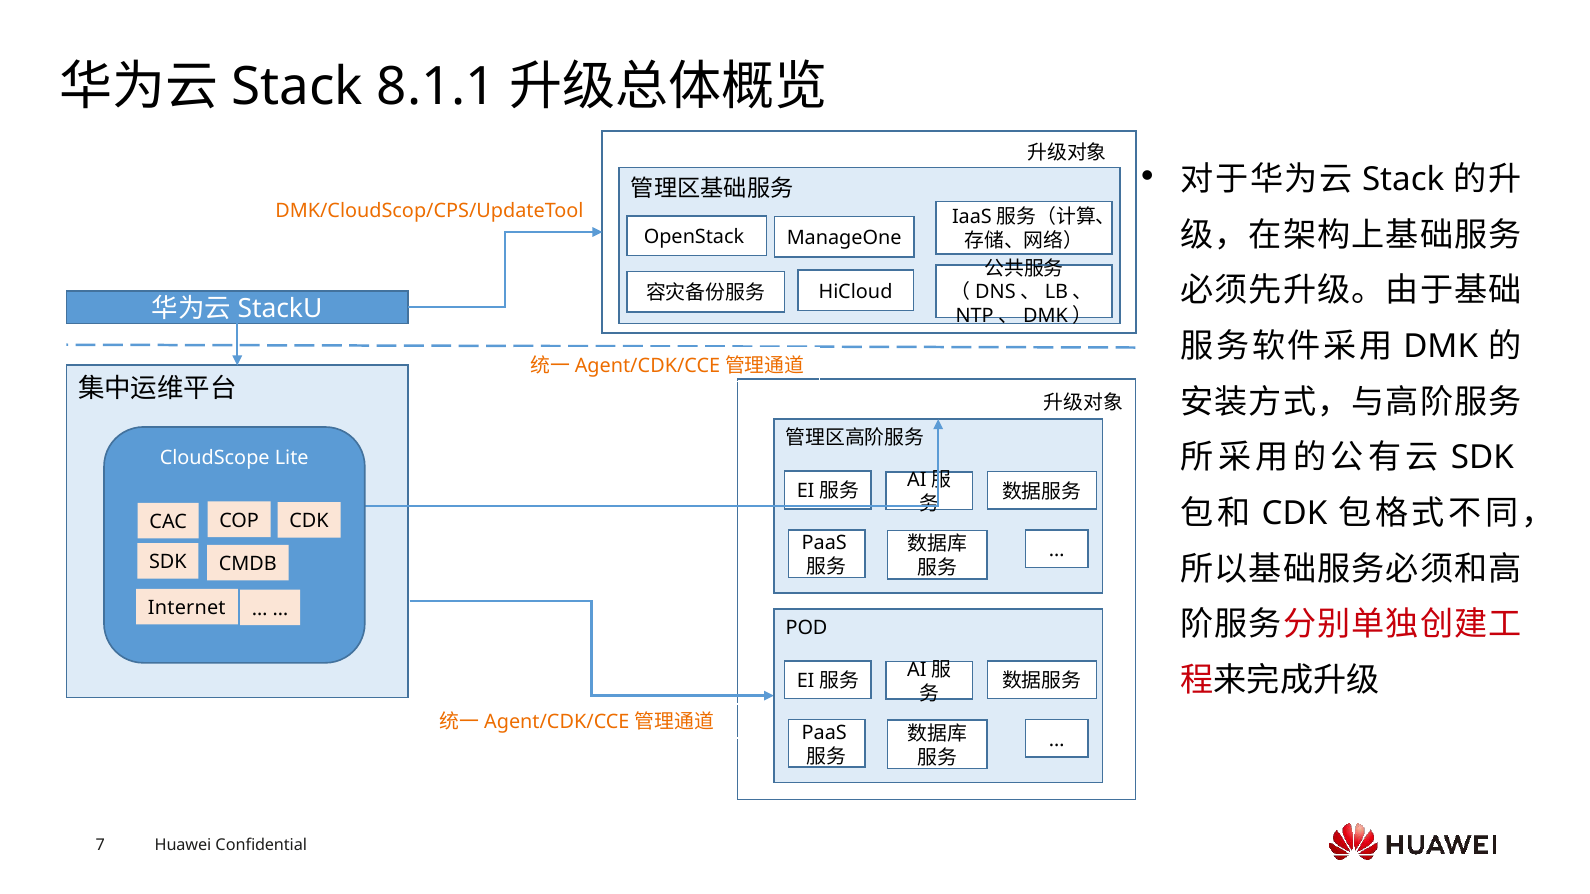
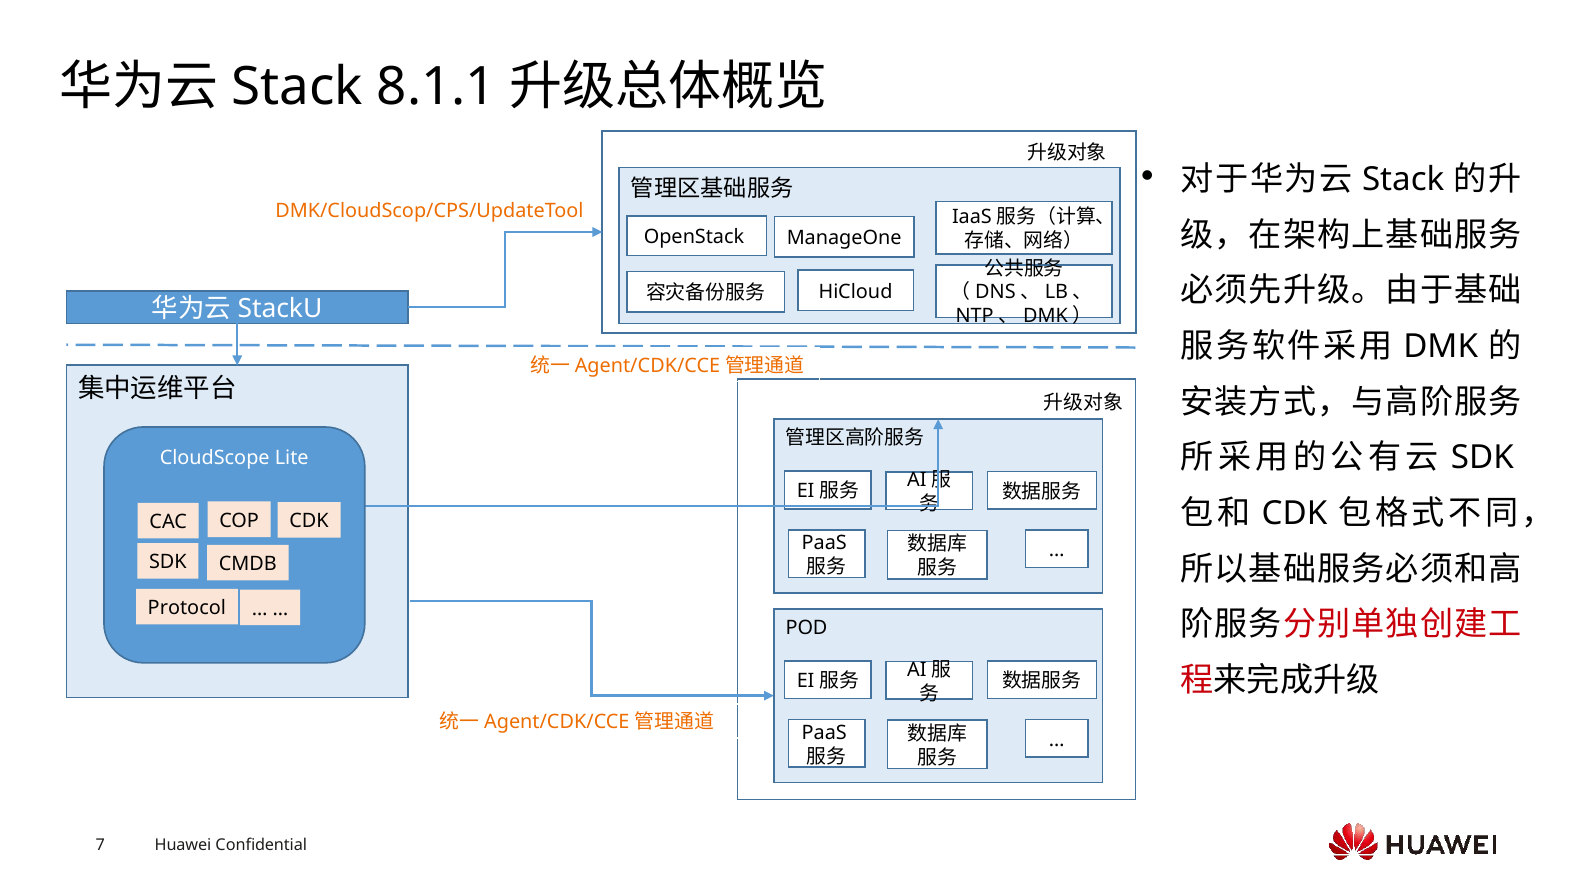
Internet: Internet -> Protocol
